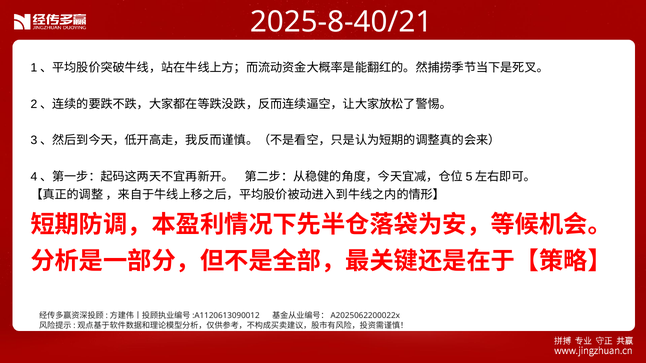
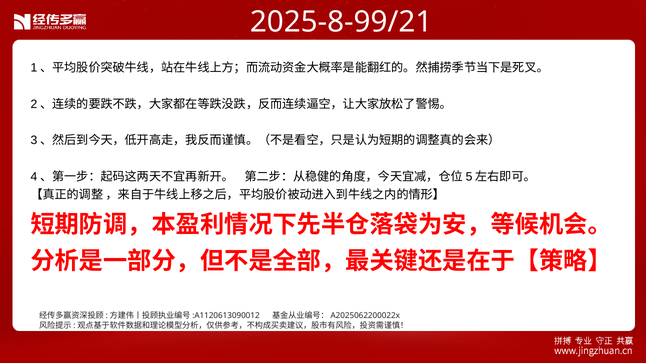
2025-8-40/21: 2025-8-40/21 -> 2025-8-99/21
